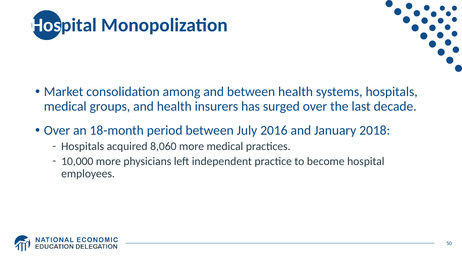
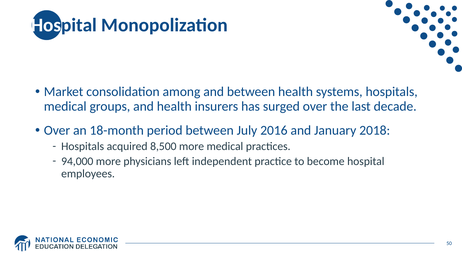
8,060: 8,060 -> 8,500
10,000: 10,000 -> 94,000
